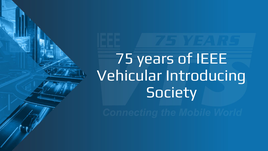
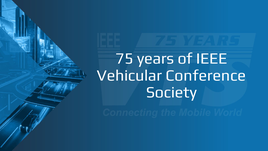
Introducing: Introducing -> Conference
